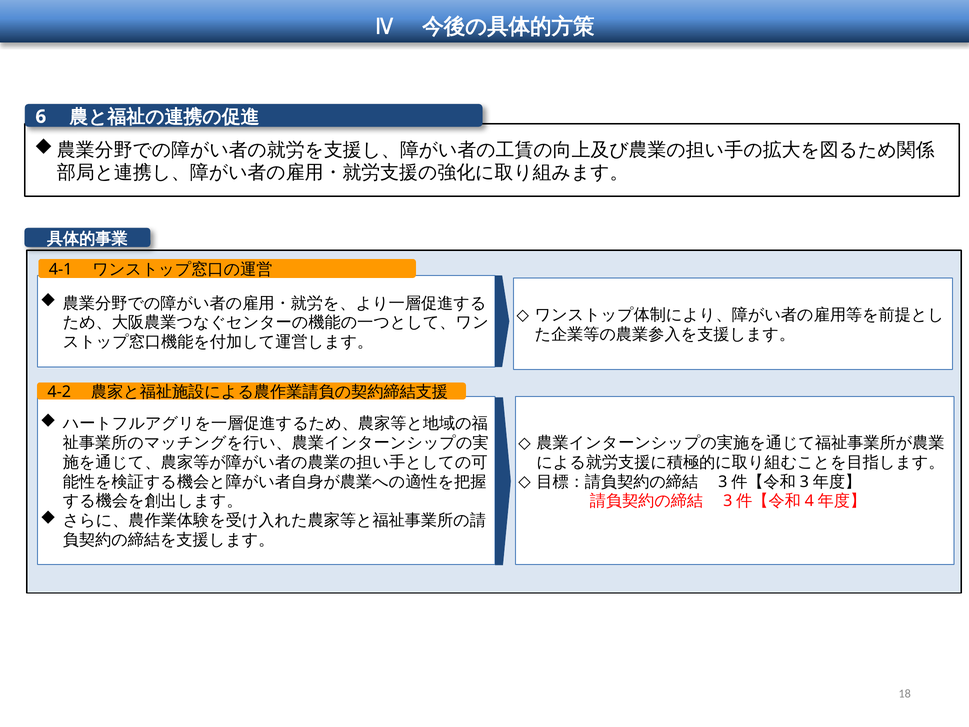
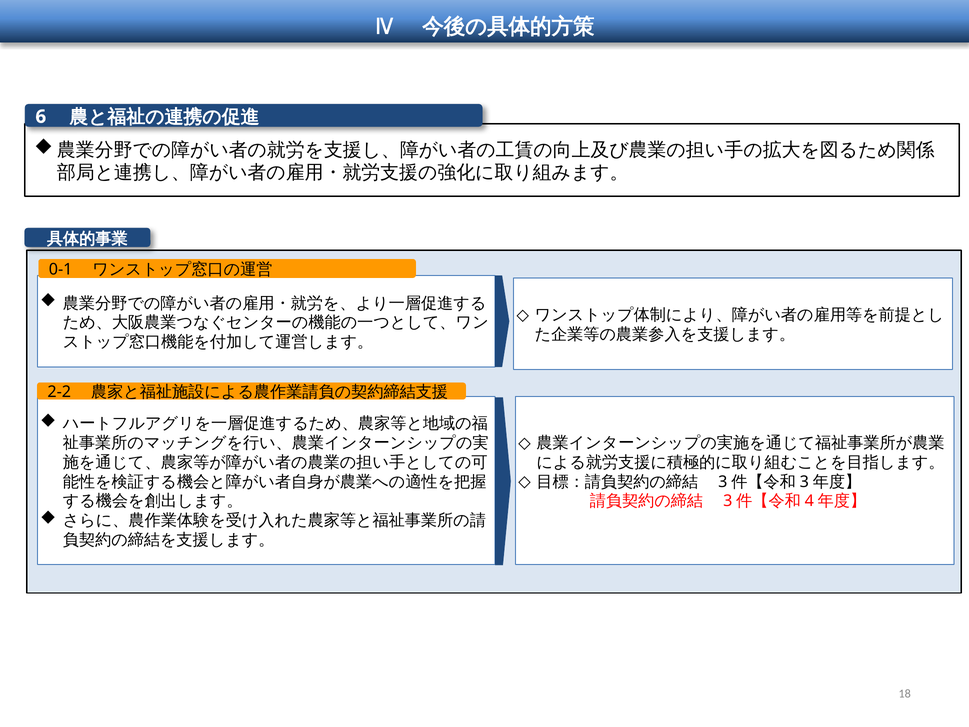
4-1: 4-1 -> 0-1
4-2: 4-2 -> 2-2
